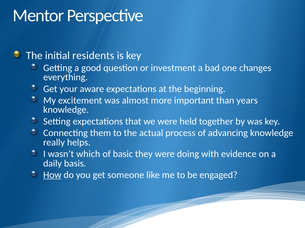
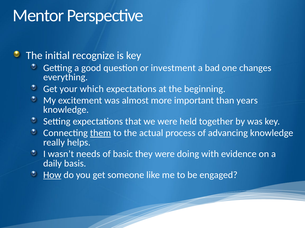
residents: residents -> recognize
aware: aware -> which
them underline: none -> present
which: which -> needs
